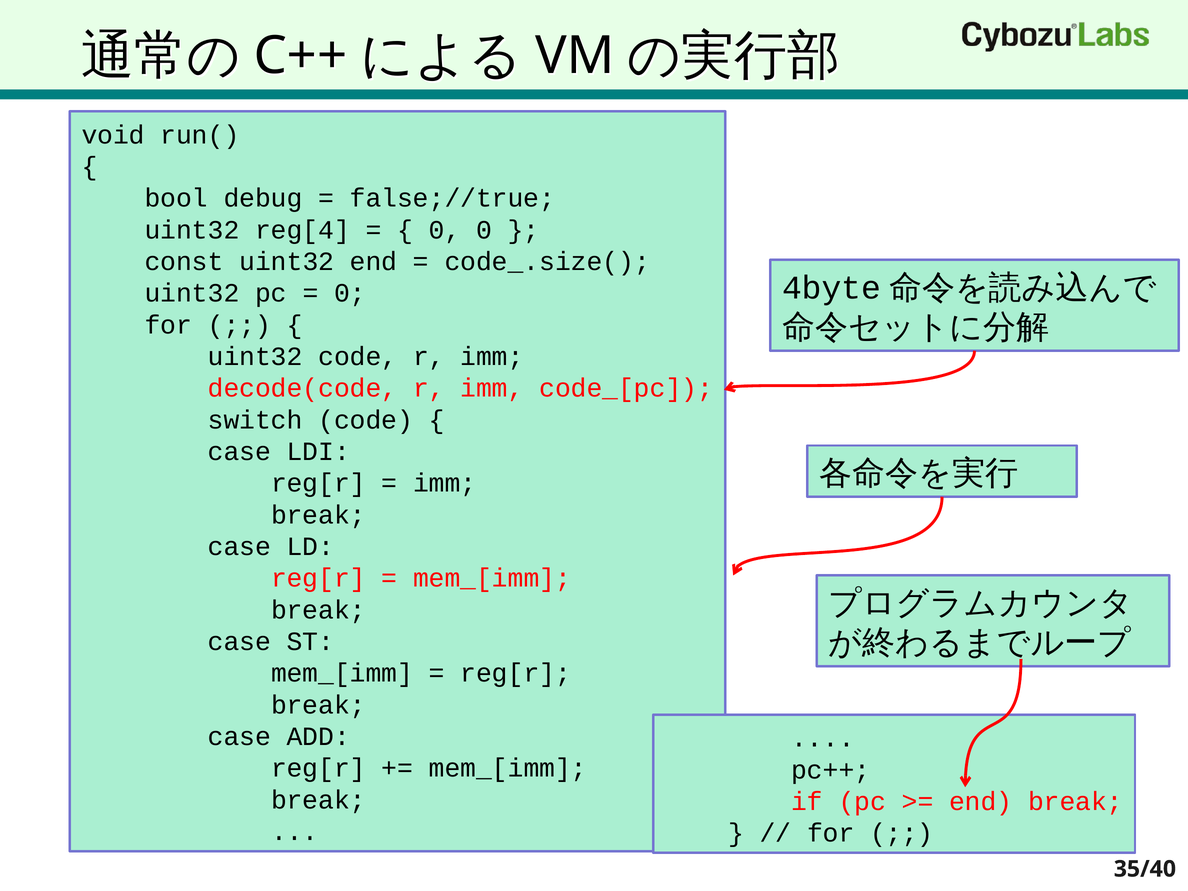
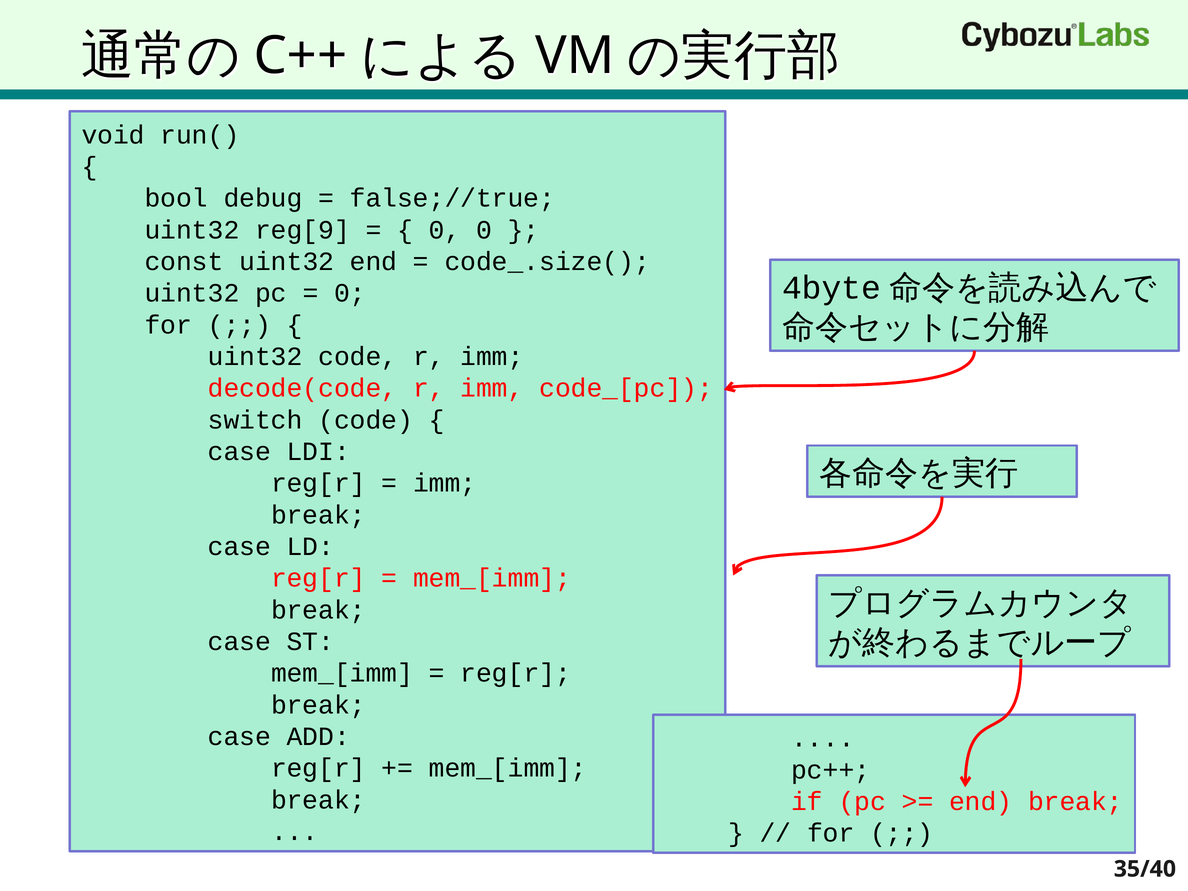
reg[4: reg[4 -> reg[9
